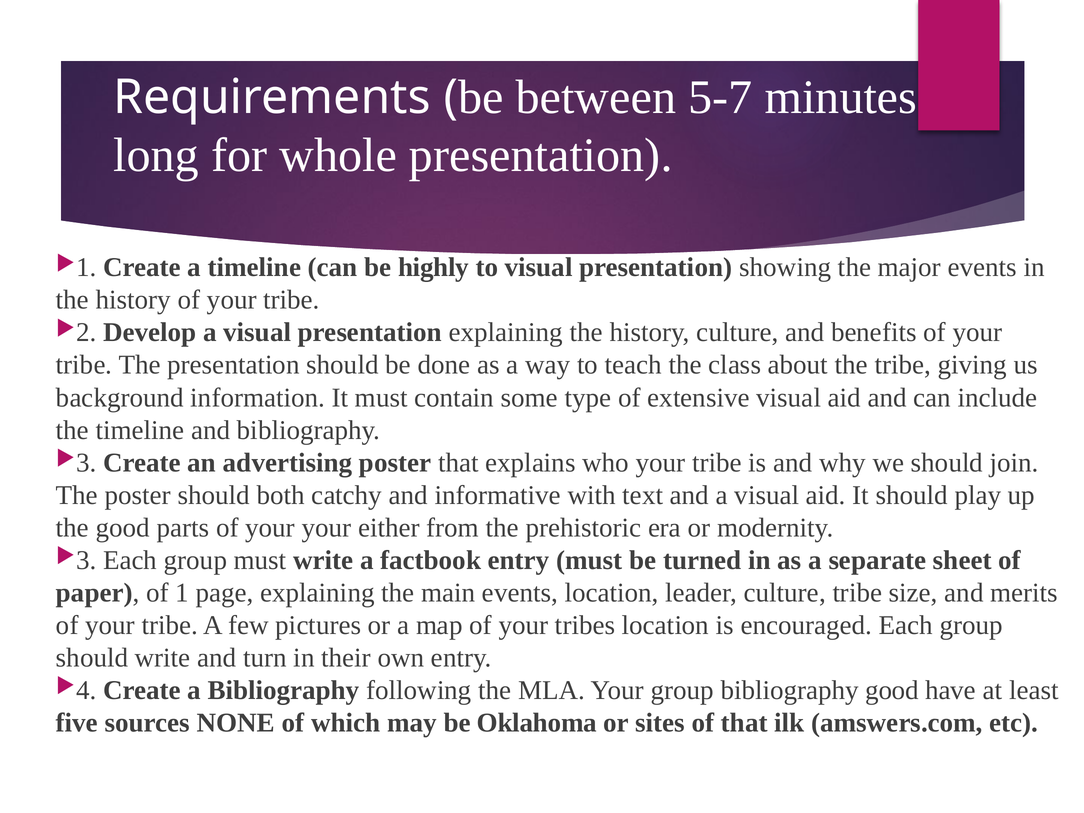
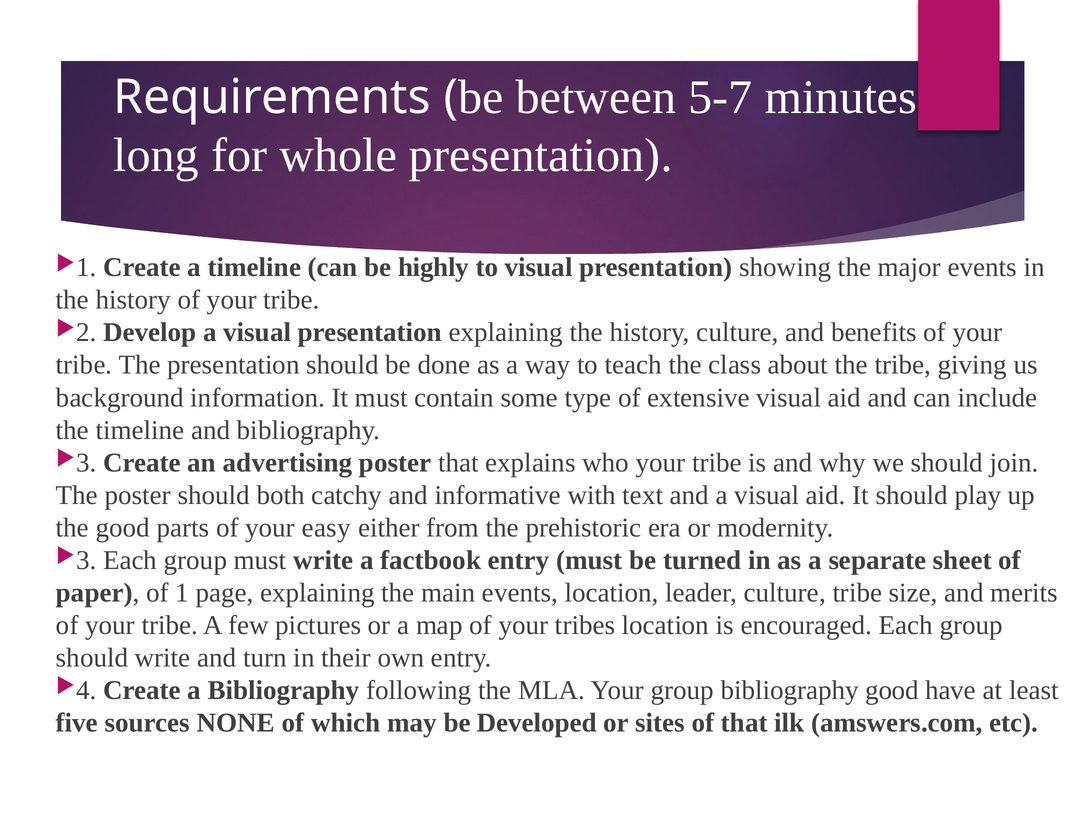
your your: your -> easy
Oklahoma: Oklahoma -> Developed
